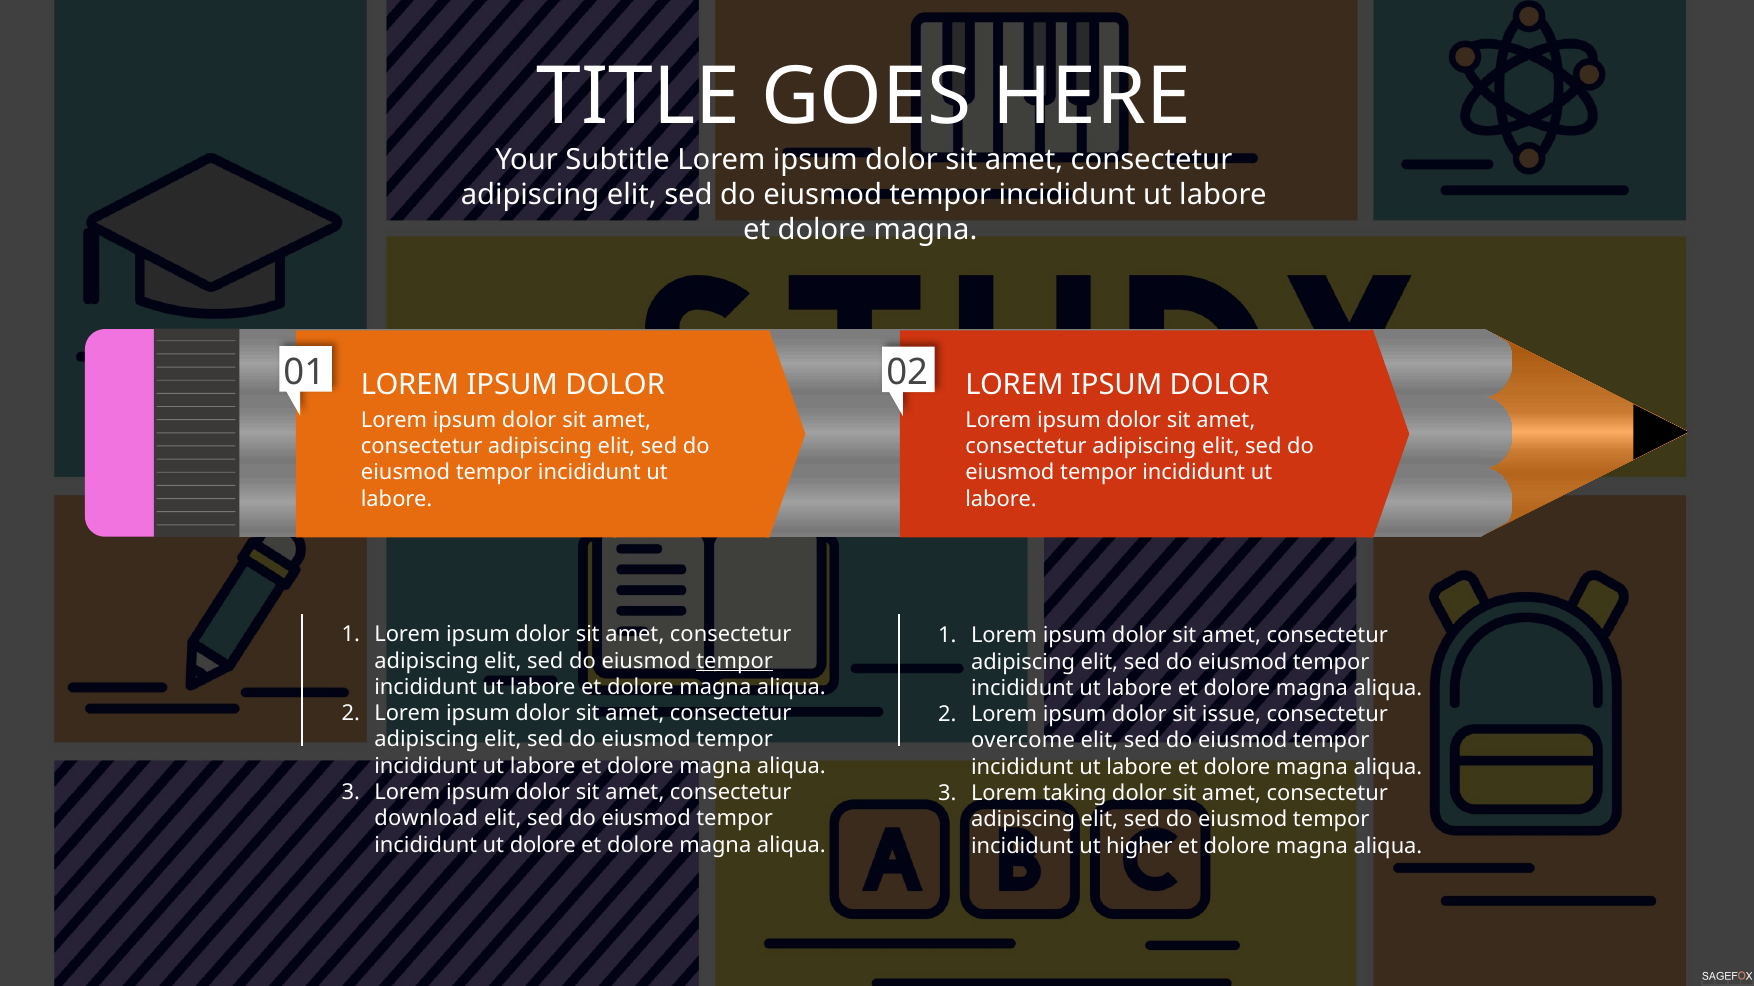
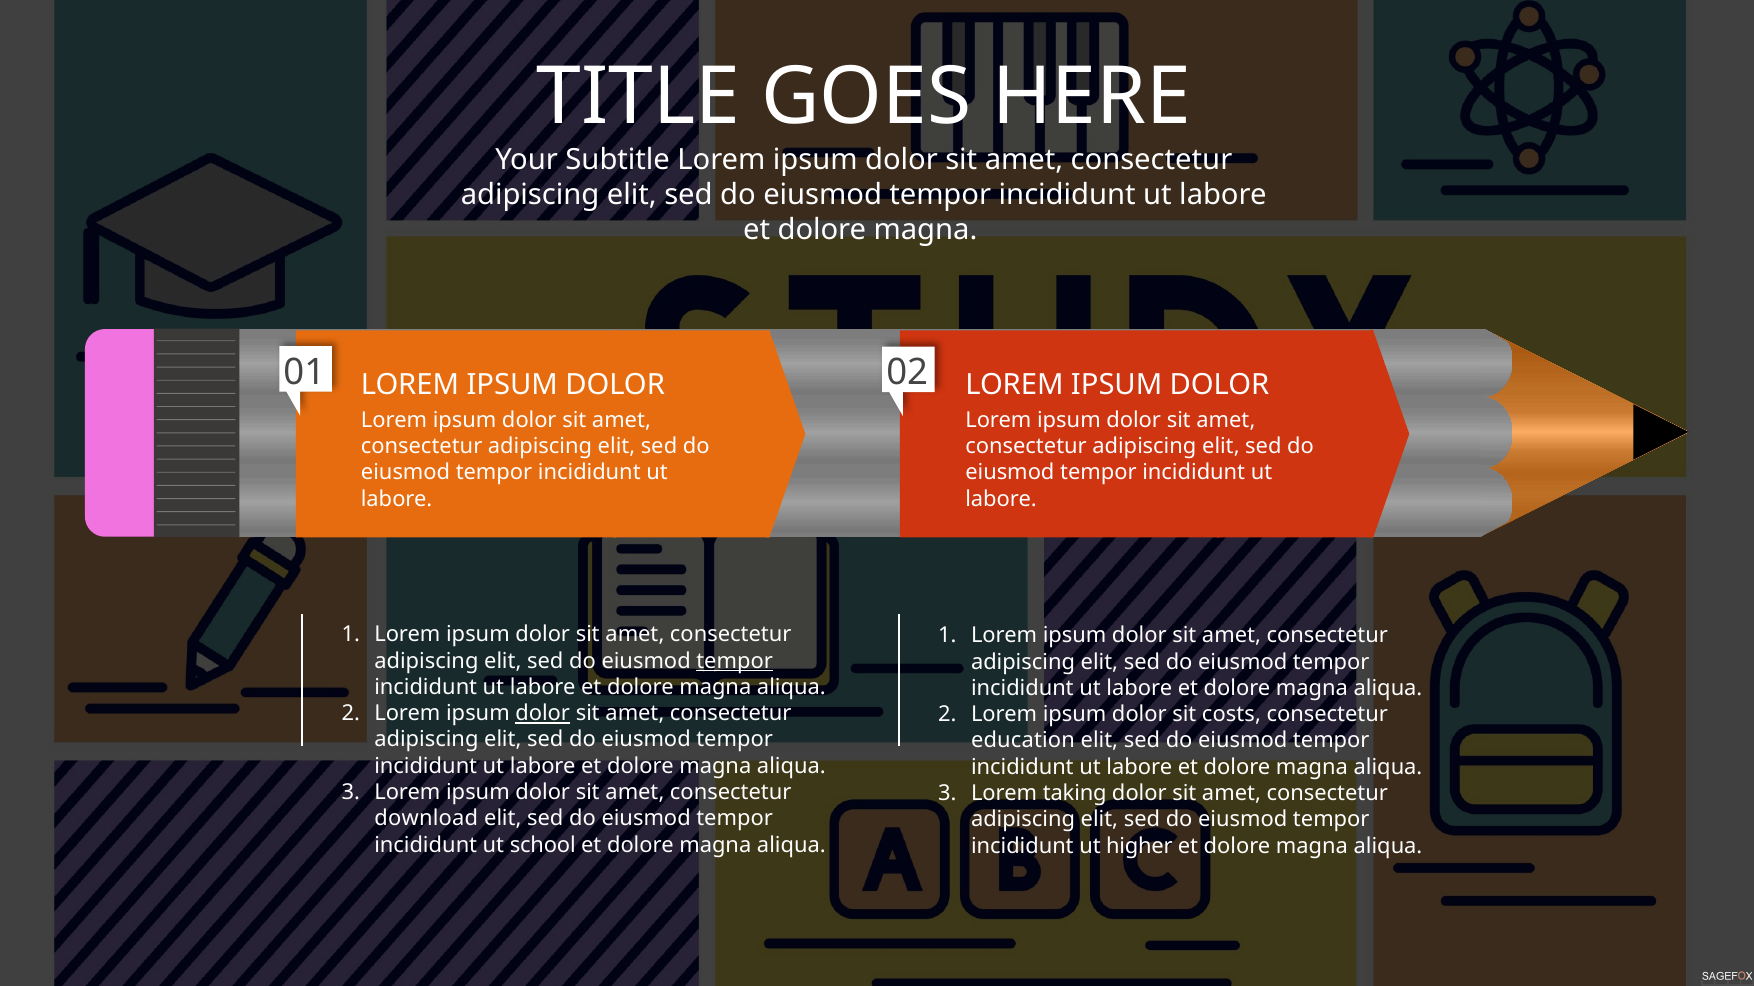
dolor at (543, 714) underline: none -> present
issue: issue -> costs
overcome: overcome -> education
ut dolore: dolore -> school
